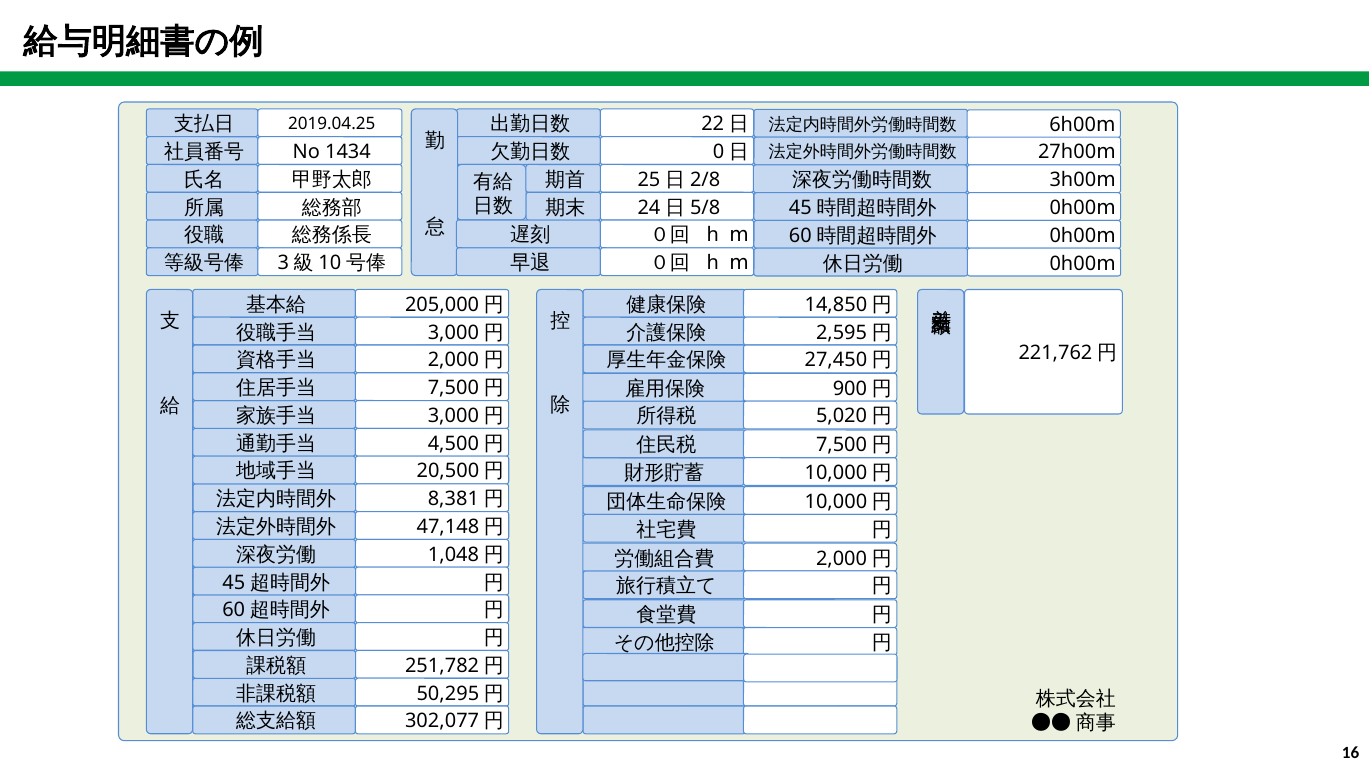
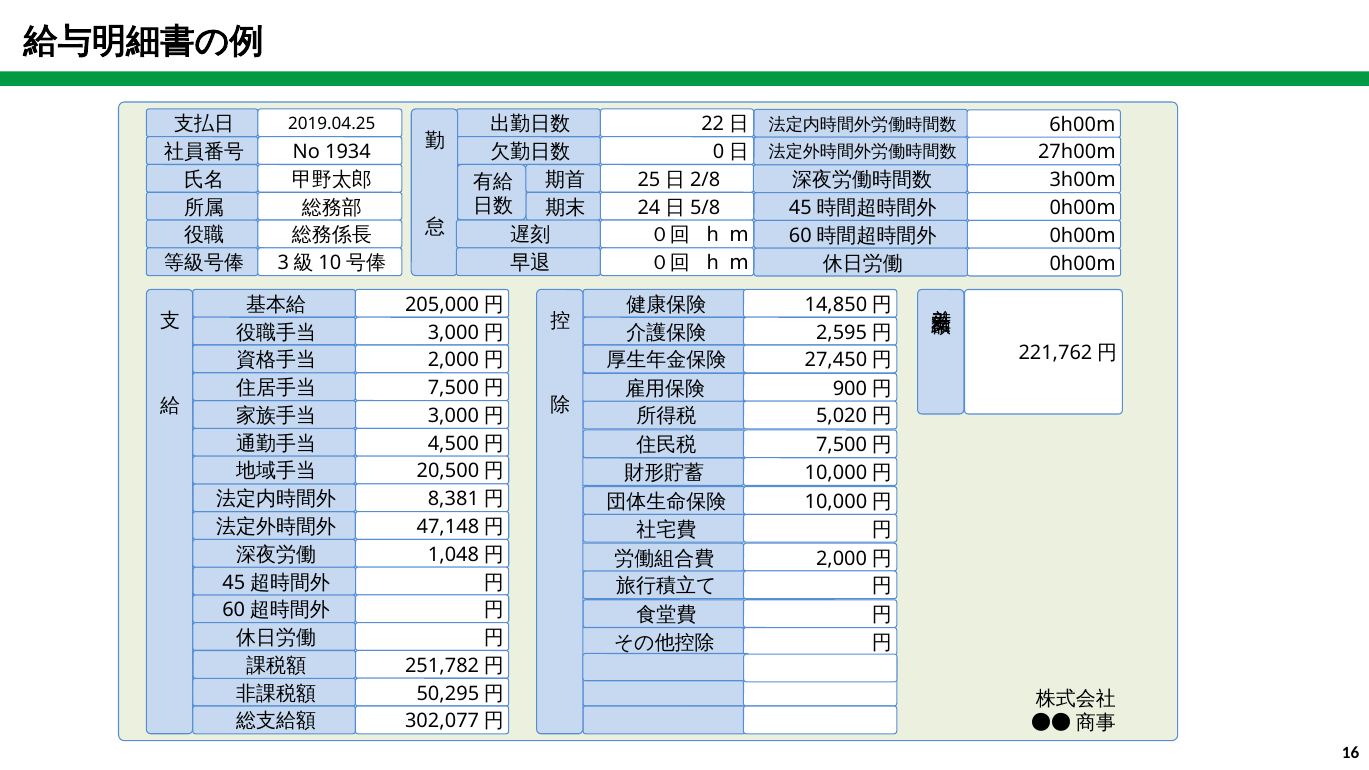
1434: 1434 -> 1934
